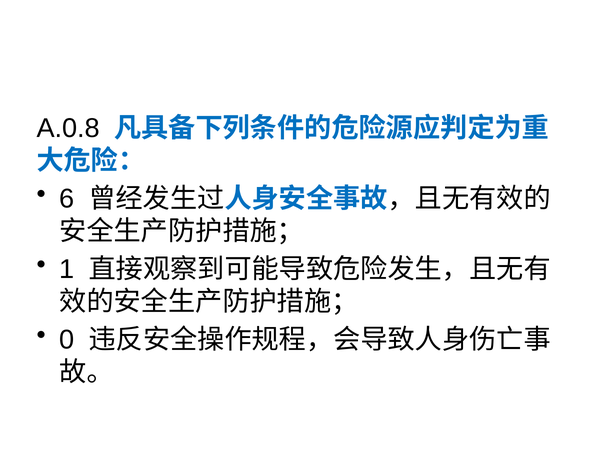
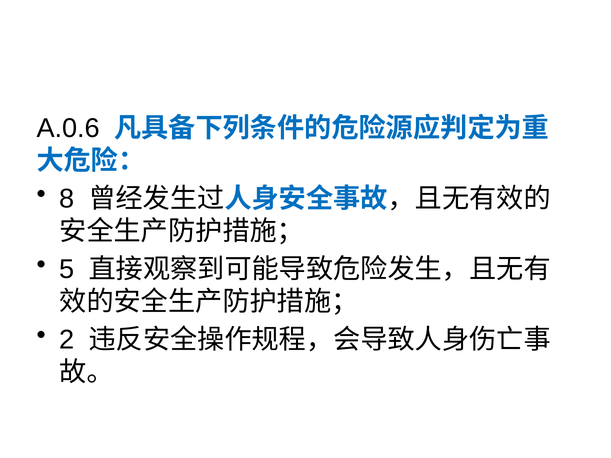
A.0.8: A.0.8 -> A.0.6
6: 6 -> 8
1: 1 -> 5
0: 0 -> 2
